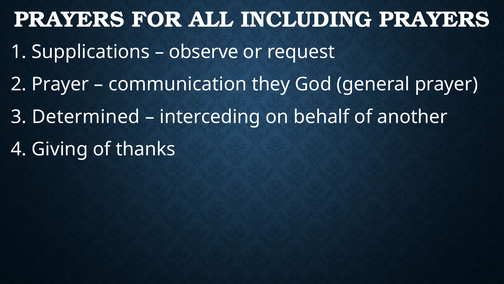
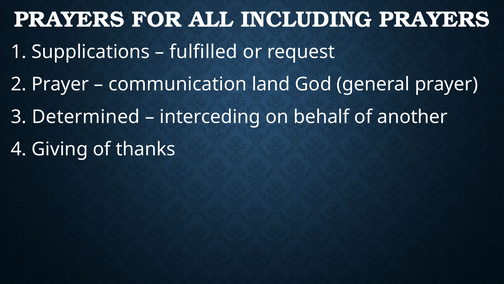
observe: observe -> fulfilled
they: they -> land
